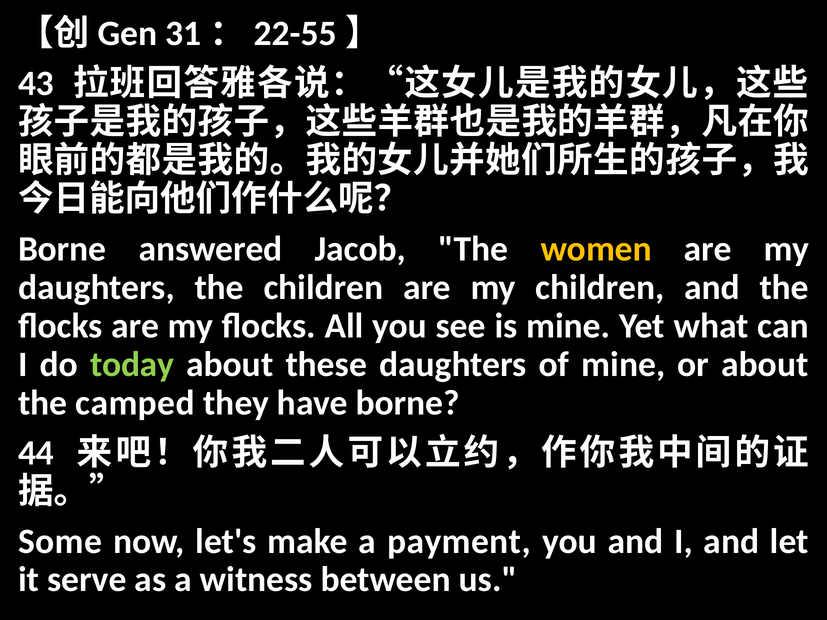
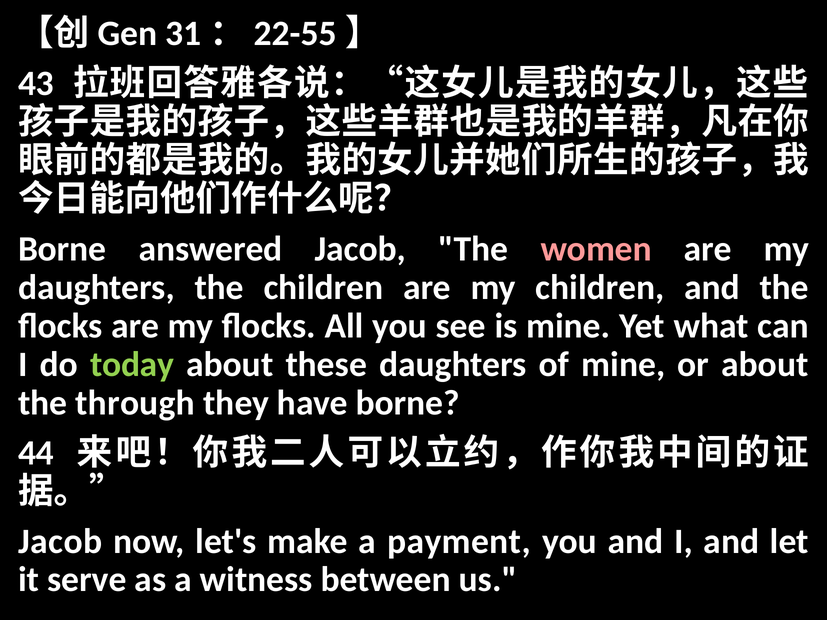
women colour: yellow -> pink
camped: camped -> through
Some at (60, 541): Some -> Jacob
